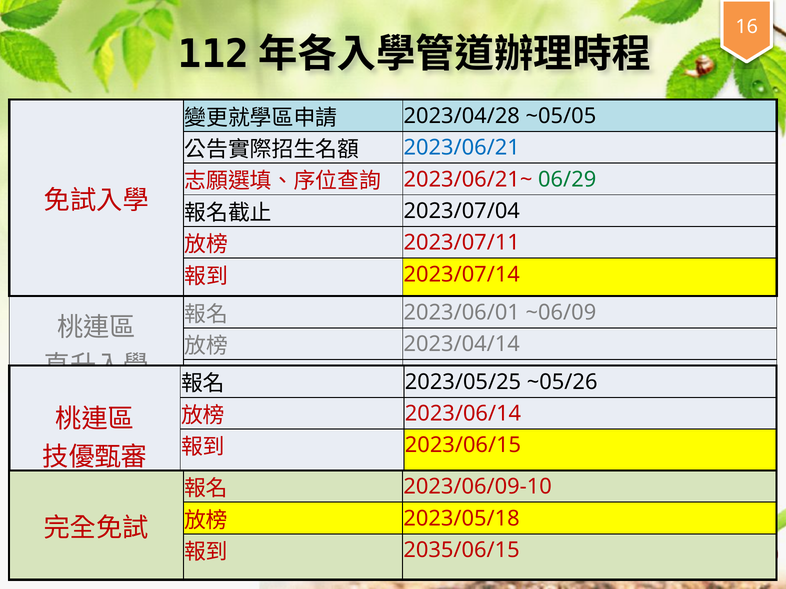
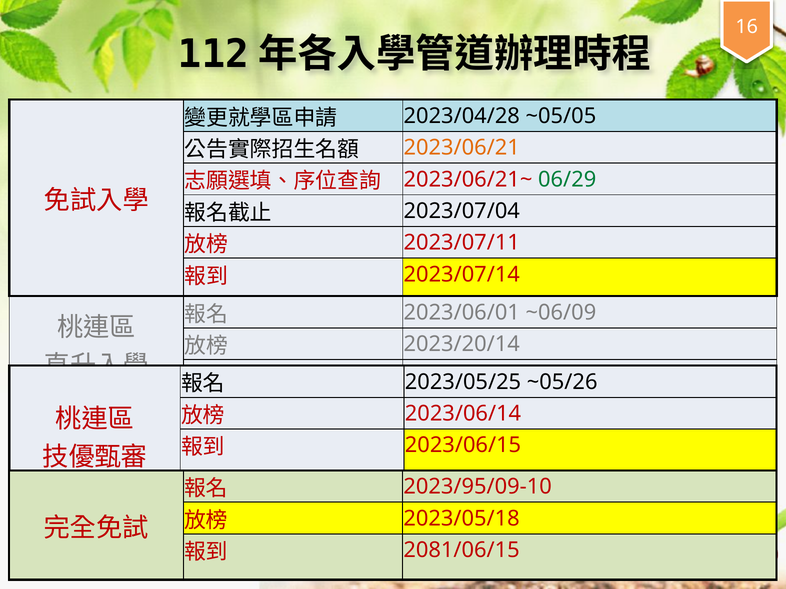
2023/06/21 colour: blue -> orange
2023/04/14: 2023/04/14 -> 2023/20/14
2023/06/09-10: 2023/06/09-10 -> 2023/95/09-10
2035/06/15: 2035/06/15 -> 2081/06/15
